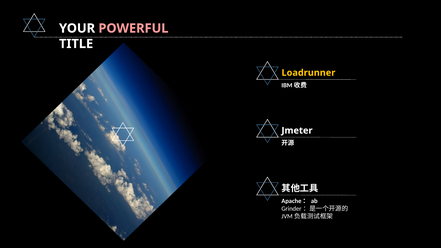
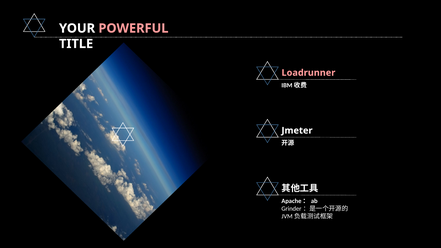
Loadrunner colour: yellow -> pink
